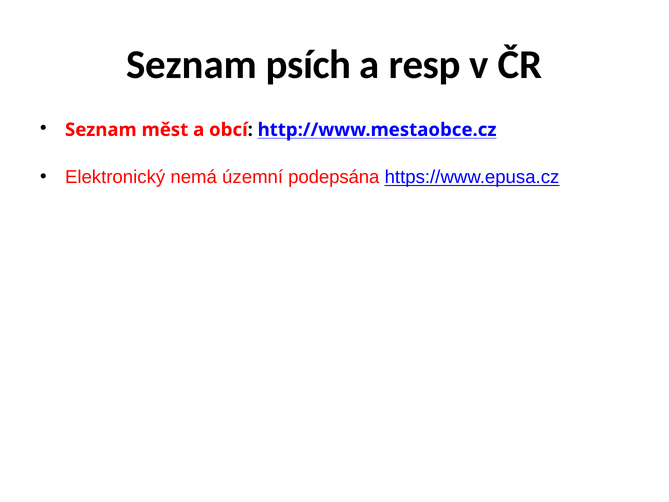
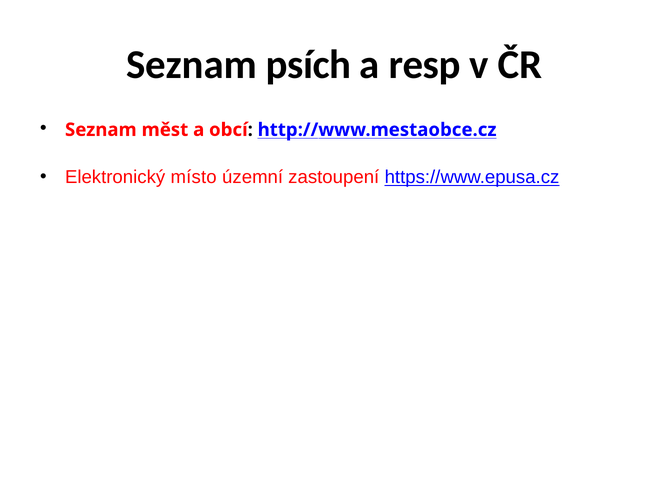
nemá: nemá -> místo
podepsána: podepsána -> zastoupení
